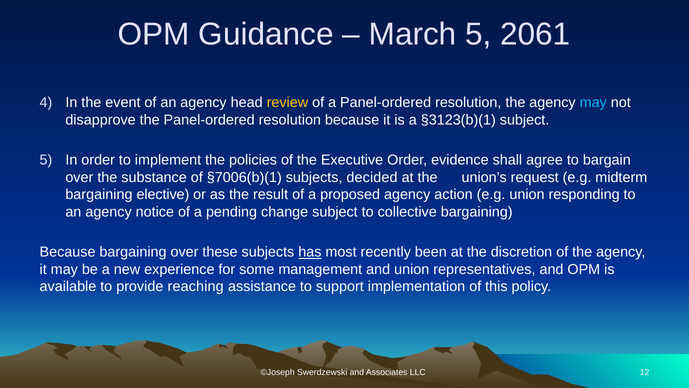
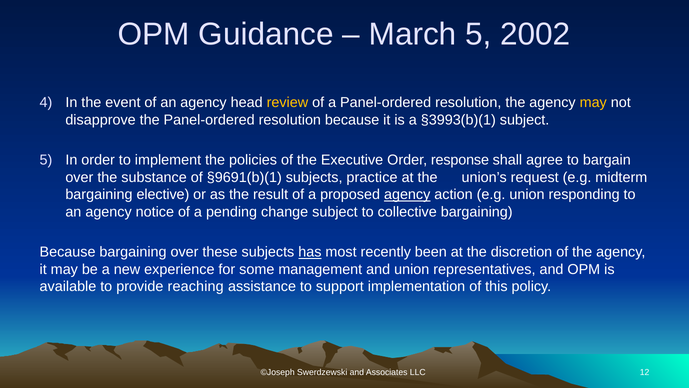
2061: 2061 -> 2002
may at (593, 103) colour: light blue -> yellow
§3123(b)(1: §3123(b)(1 -> §3993(b)(1
evidence: evidence -> response
§7006(b)(1: §7006(b)(1 -> §9691(b)(1
decided: decided -> practice
agency at (407, 195) underline: none -> present
